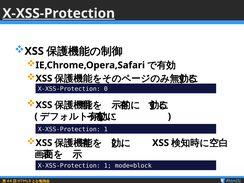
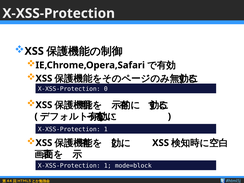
X-XSS-Protection at (59, 13) underline: present -> none
